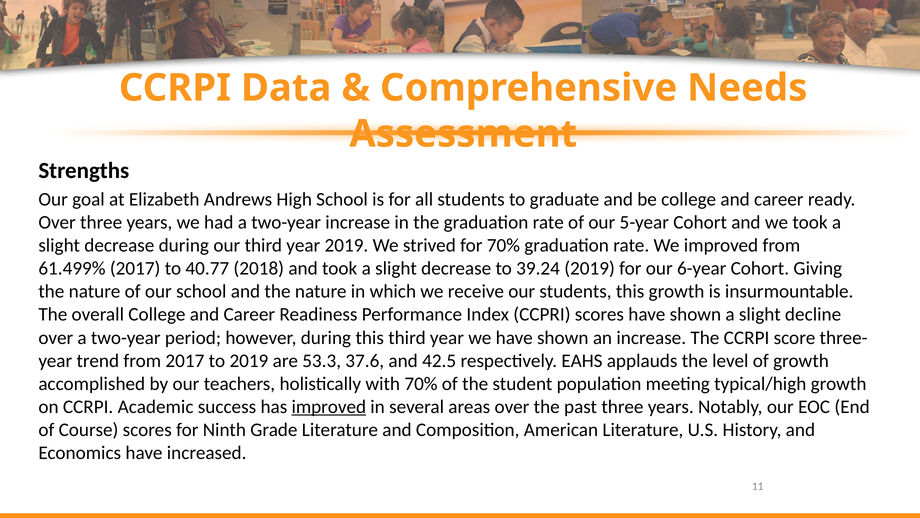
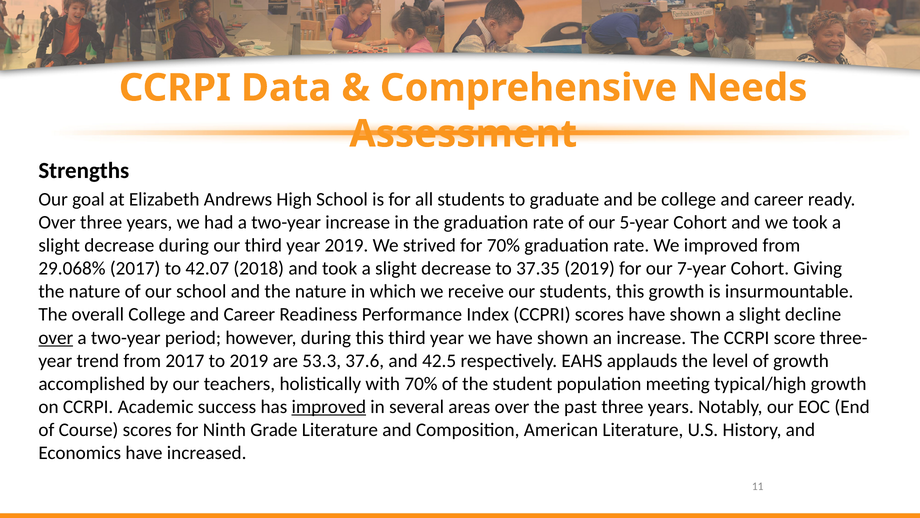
61.499%: 61.499% -> 29.068%
40.77: 40.77 -> 42.07
39.24: 39.24 -> 37.35
6-year: 6-year -> 7-year
over at (56, 337) underline: none -> present
